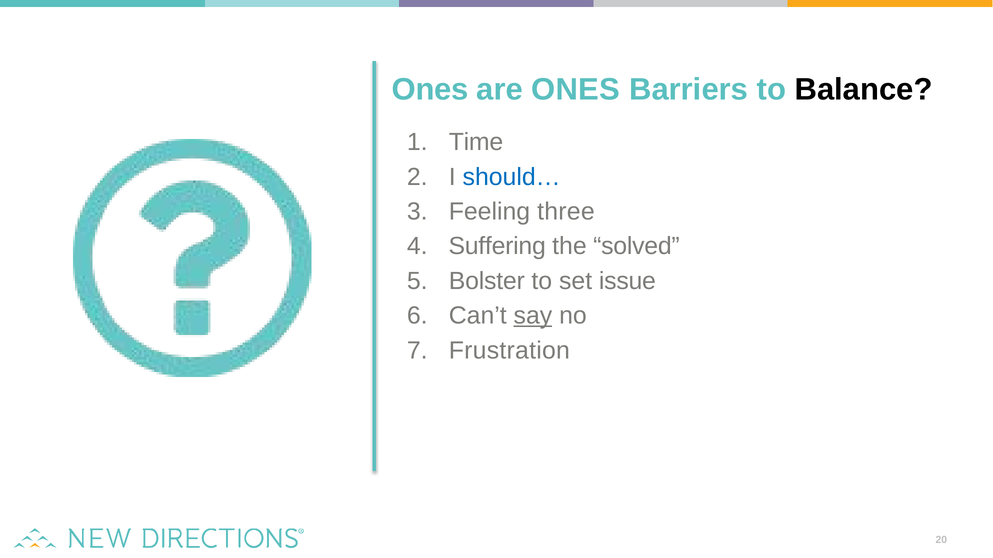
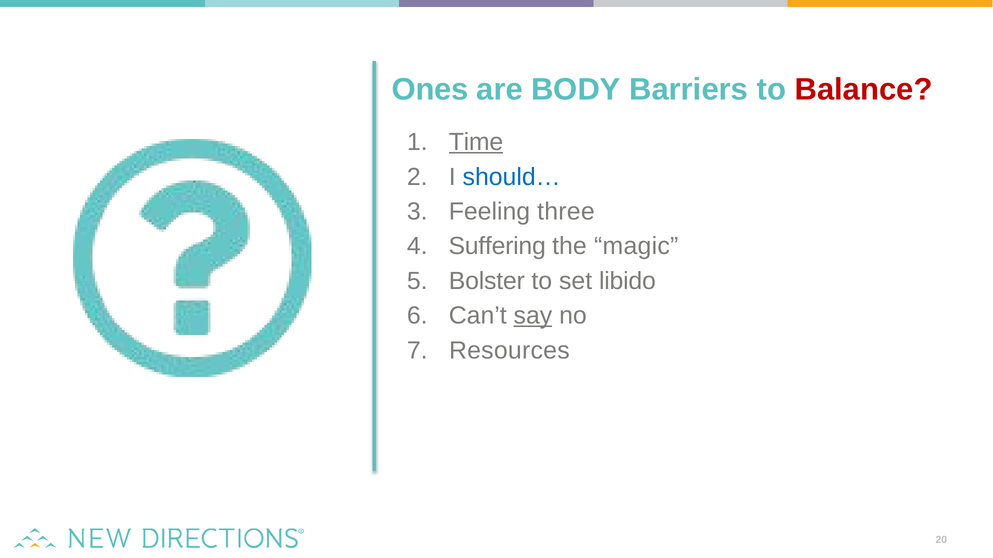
are ONES: ONES -> BODY
Balance colour: black -> red
Time underline: none -> present
solved: solved -> magic
issue: issue -> libido
Frustration: Frustration -> Resources
